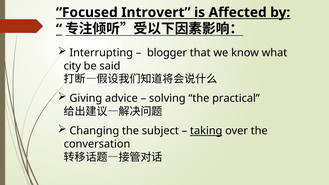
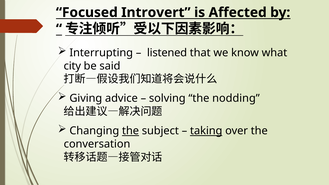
blogger: blogger -> listened
practical: practical -> nodding
the at (131, 131) underline: none -> present
